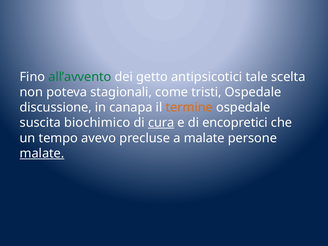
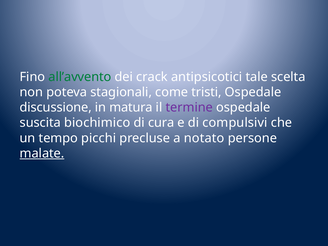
getto: getto -> crack
canapa: canapa -> matura
termine colour: orange -> purple
cura underline: present -> none
encopretici: encopretici -> compulsivi
avevo: avevo -> picchi
a malate: malate -> notato
